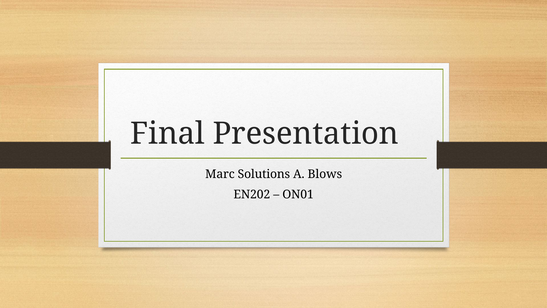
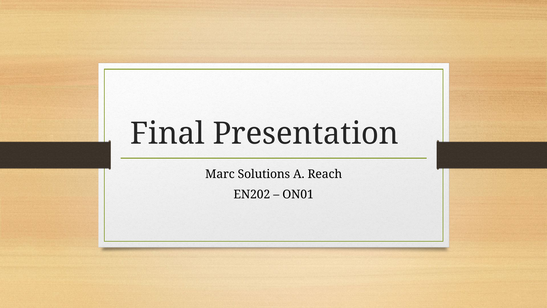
Blows: Blows -> Reach
